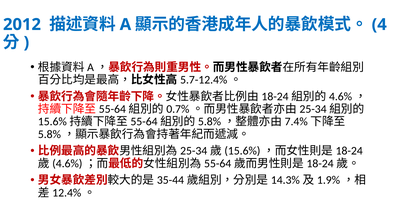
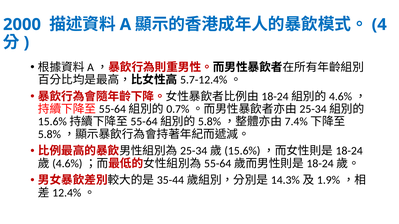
2012: 2012 -> 2000
